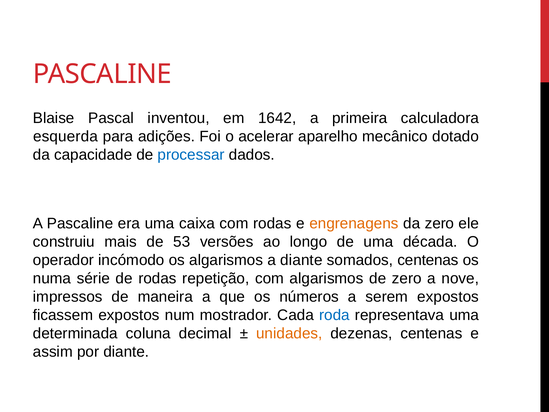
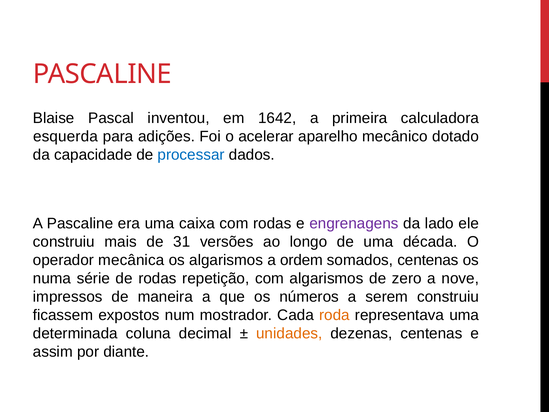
engrenagens colour: orange -> purple
da zero: zero -> lado
53: 53 -> 31
incómodo: incómodo -> mecânica
a diante: diante -> ordem
serem expostos: expostos -> construiu
roda colour: blue -> orange
